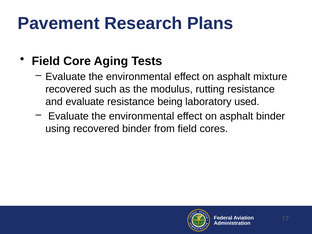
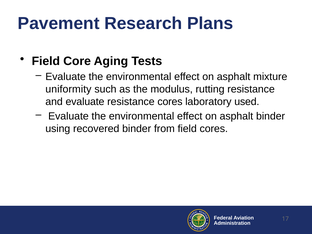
recovered at (68, 89): recovered -> uniformity
resistance being: being -> cores
